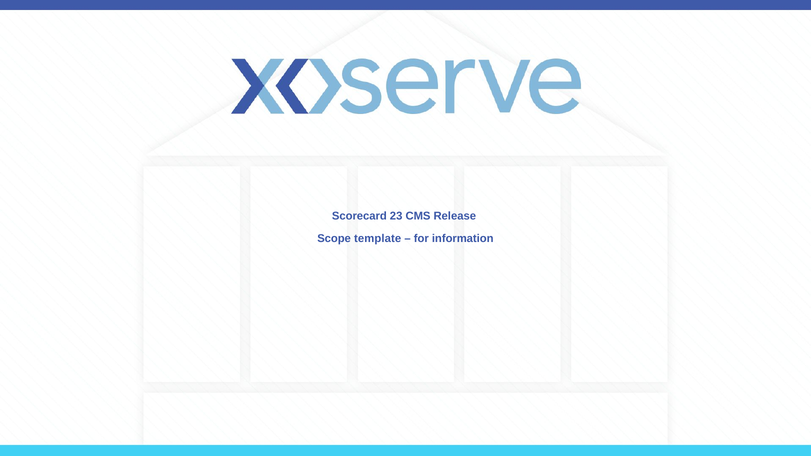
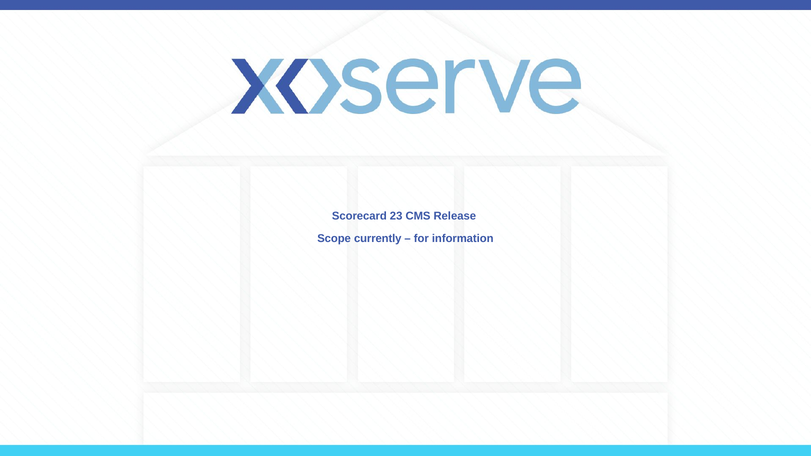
template: template -> currently
